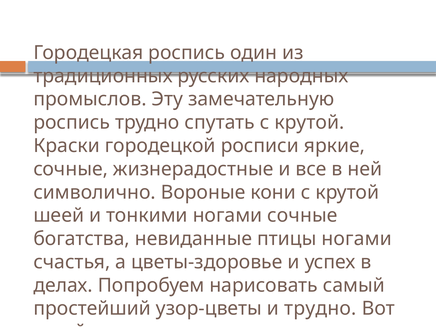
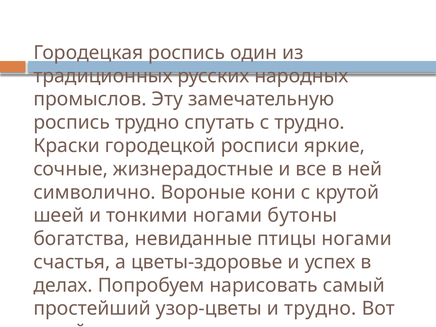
спутать с крутой: крутой -> трудно
ногами сочные: сочные -> бутоны
